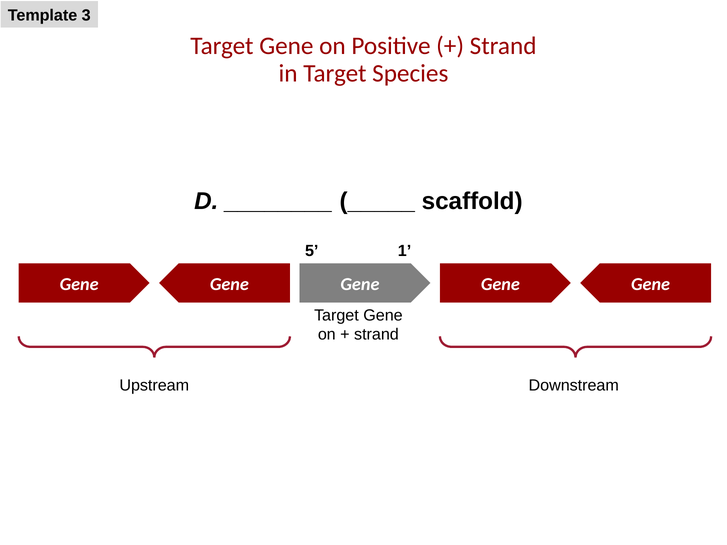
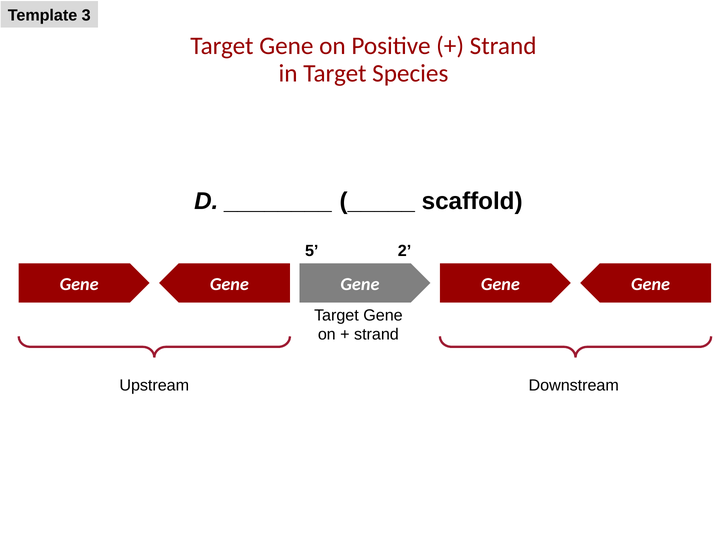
1: 1 -> 2
